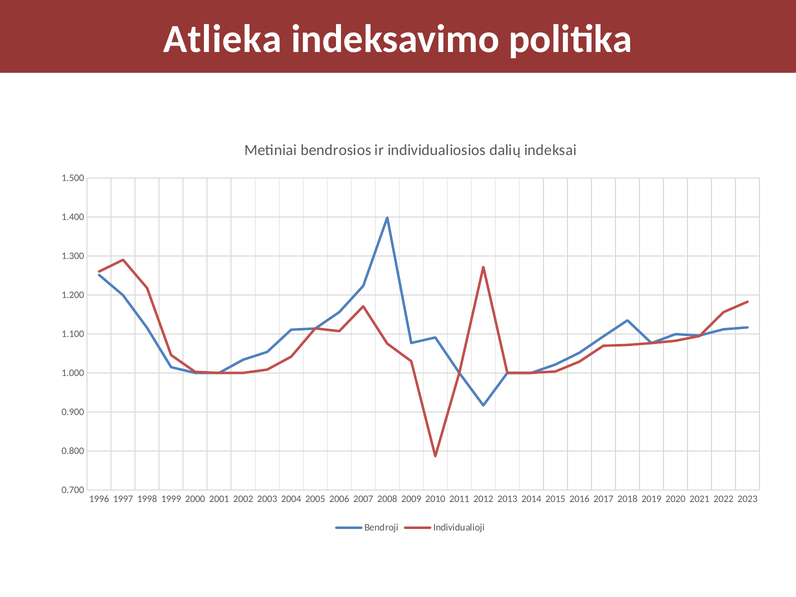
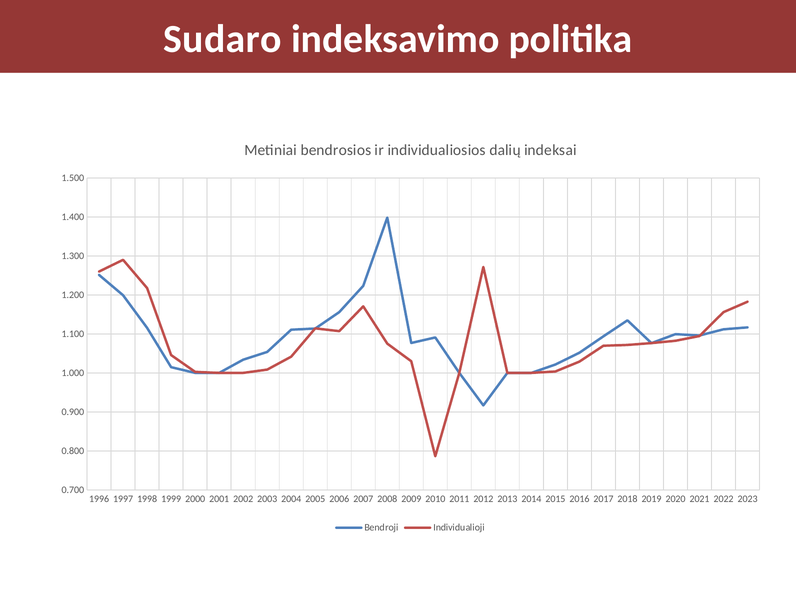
Atlieka: Atlieka -> Sudaro
